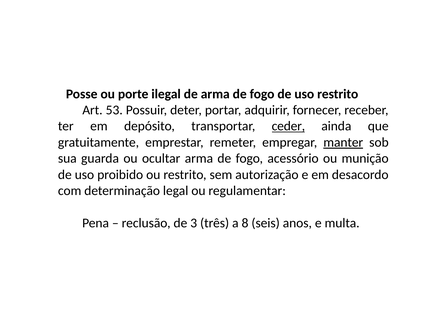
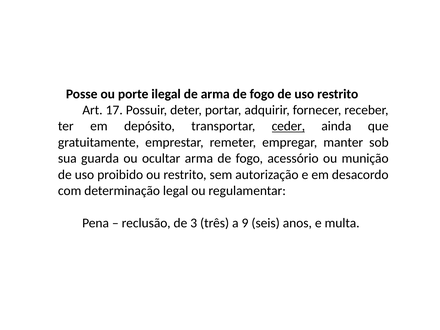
53: 53 -> 17
manter underline: present -> none
8: 8 -> 9
